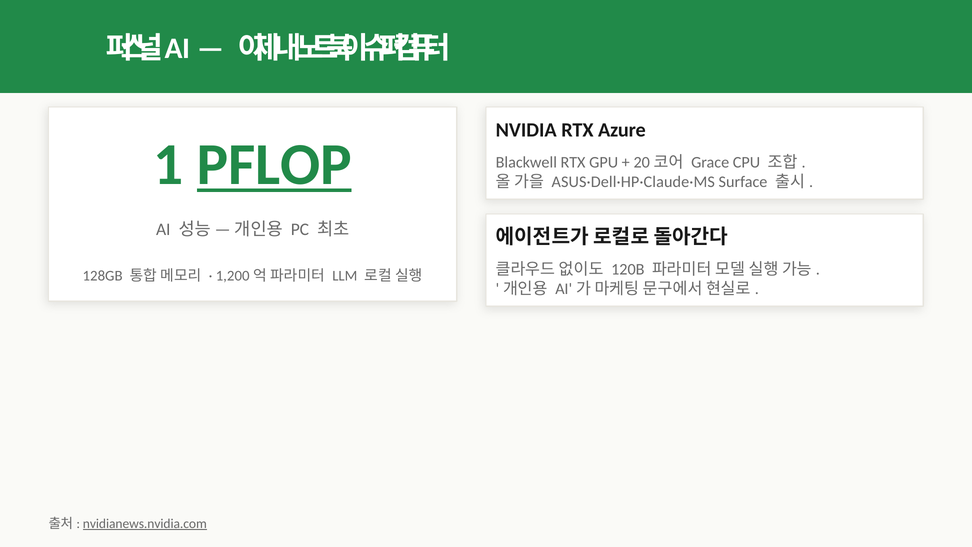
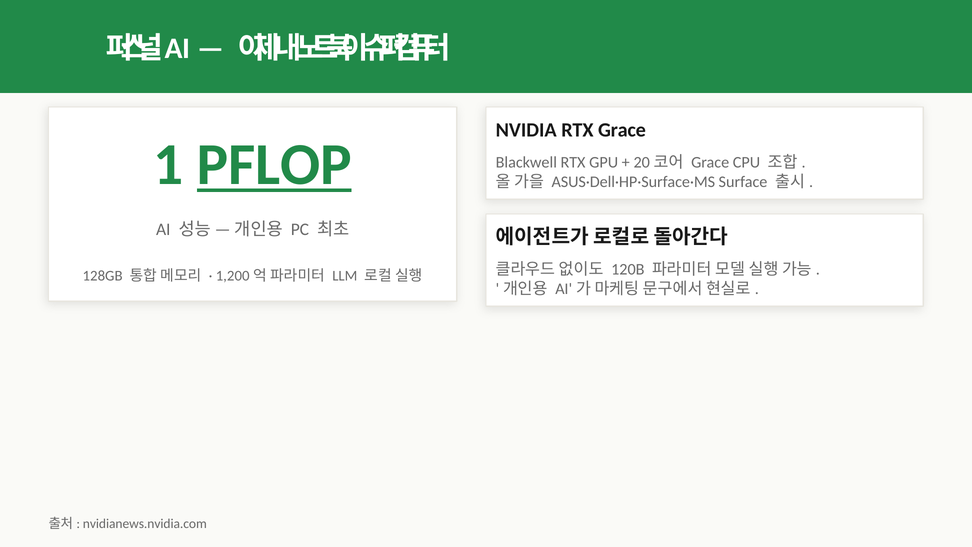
RTX Azure: Azure -> Grace
ASUS·Dell·HP·Claude·MS: ASUS·Dell·HP·Claude·MS -> ASUS·Dell·HP·Surface·MS
nvidianews.nvidia.com underline: present -> none
